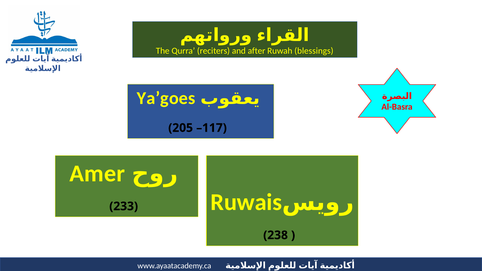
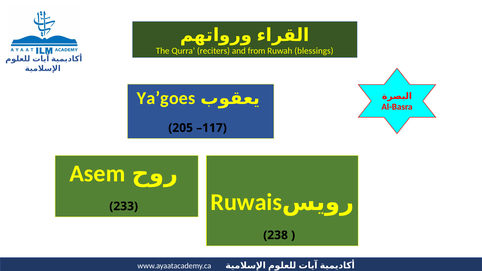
after: after -> from
Amer: Amer -> Asem
